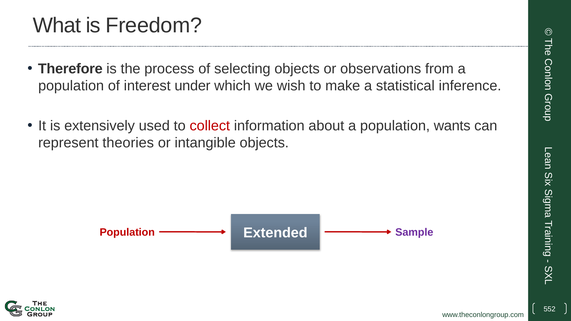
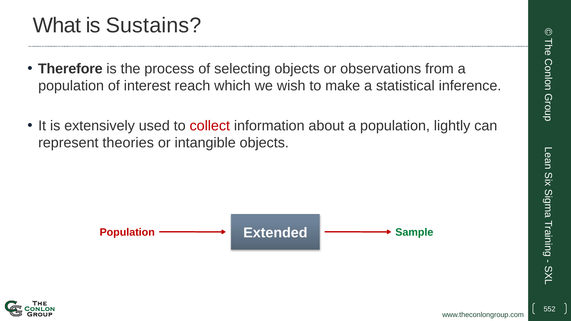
Freedom: Freedom -> Sustains
under: under -> reach
wants: wants -> lightly
Sample colour: purple -> green
